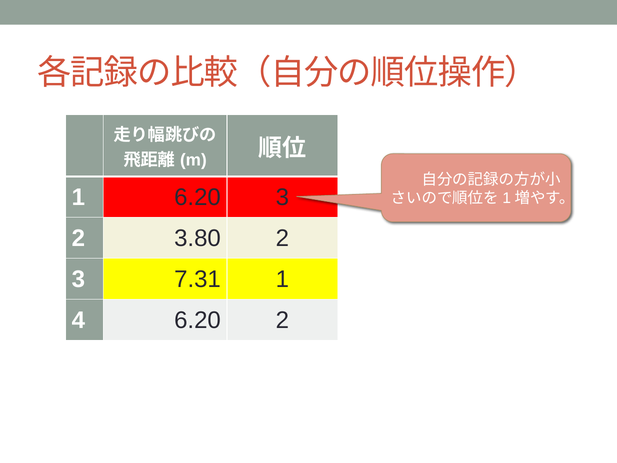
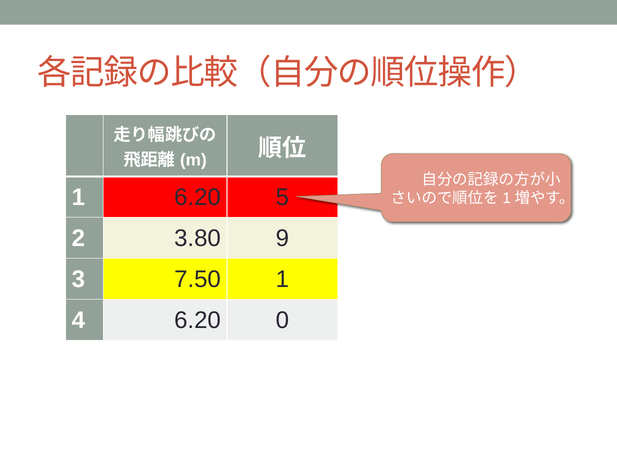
6.20 3: 3 -> 5
3.80 2: 2 -> 9
7.31: 7.31 -> 7.50
6.20 2: 2 -> 0
